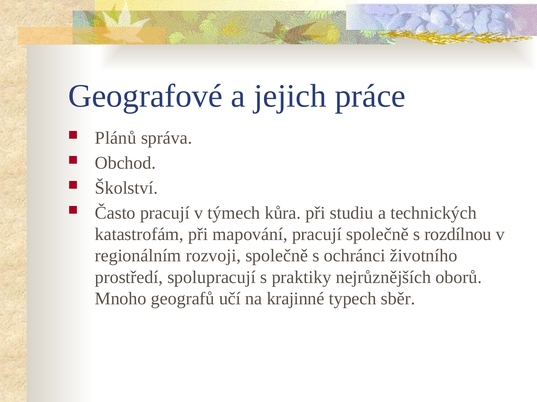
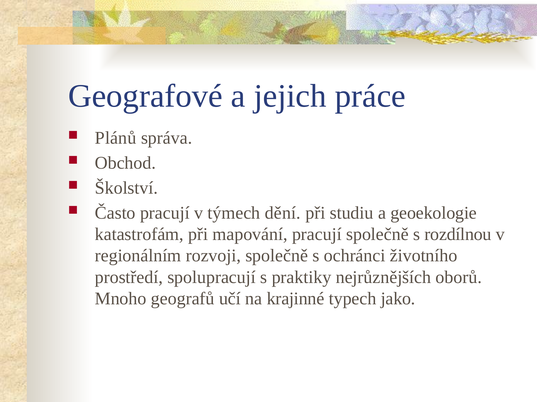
kůra: kůra -> dění
technických: technických -> geoekologie
sběr: sběr -> jako
